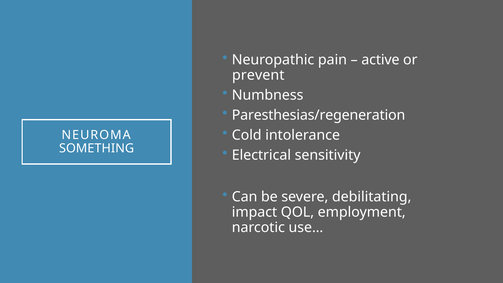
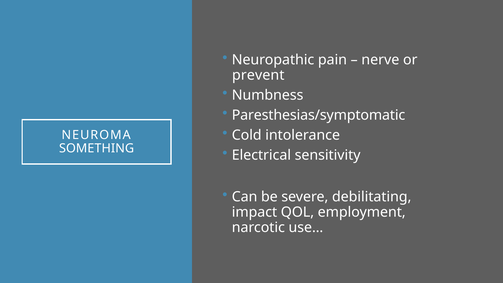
active: active -> nerve
Paresthesias/regeneration: Paresthesias/regeneration -> Paresthesias/symptomatic
